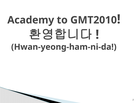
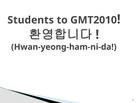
Academy: Academy -> Students
